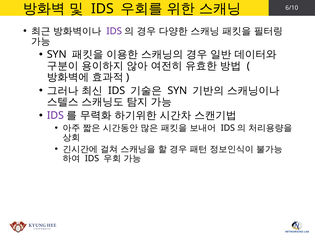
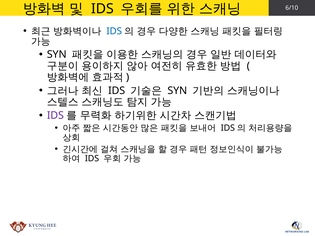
IDS at (114, 31) colour: purple -> blue
